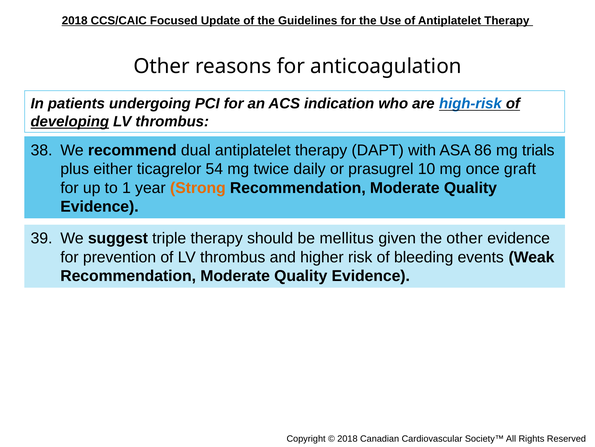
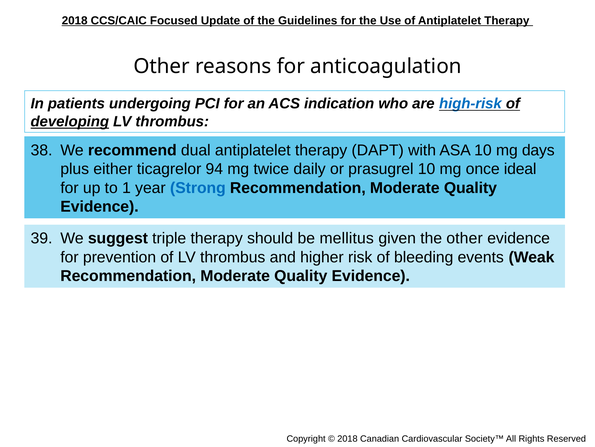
ASA 86: 86 -> 10
trials: trials -> days
54: 54 -> 94
graft: graft -> ideal
Strong colour: orange -> blue
